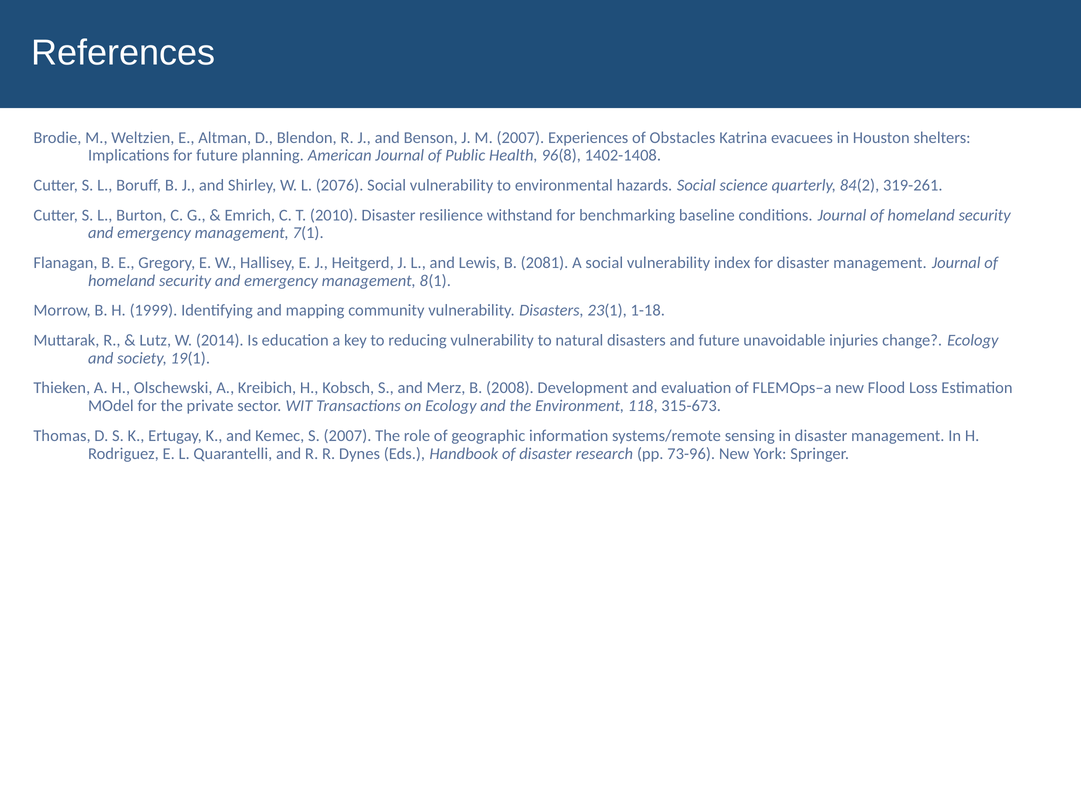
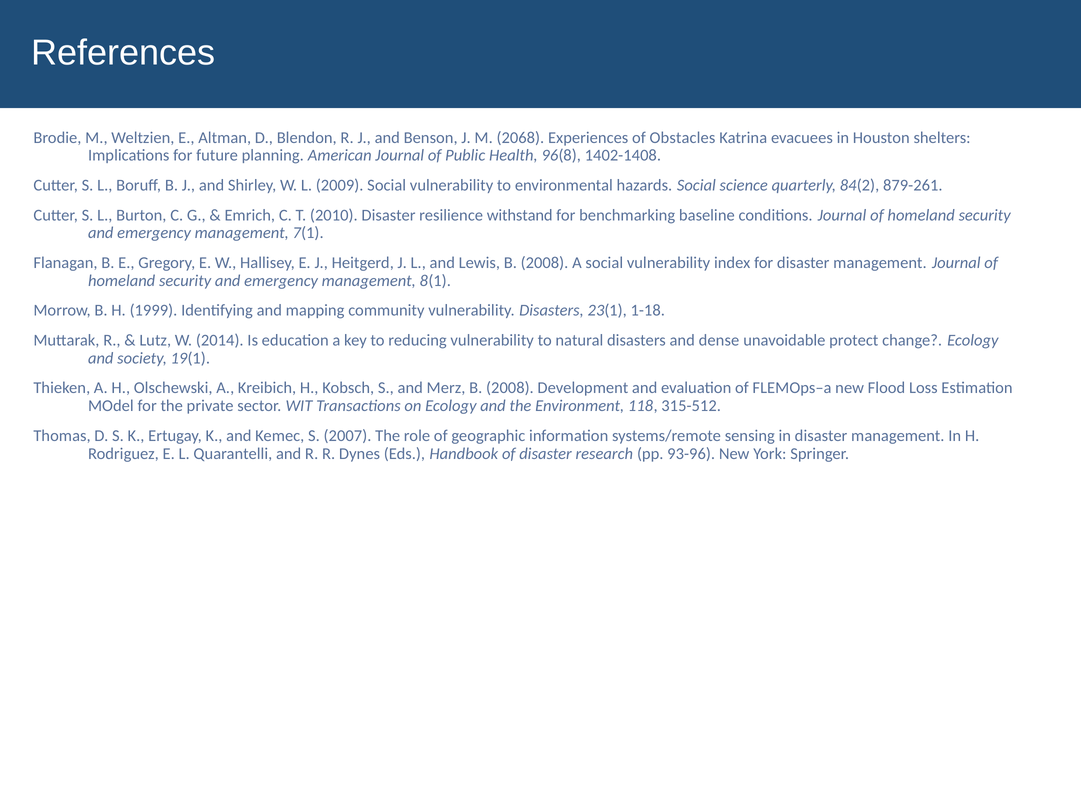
M 2007: 2007 -> 2068
2076: 2076 -> 2009
319-261: 319-261 -> 879-261
Lewis B 2081: 2081 -> 2008
and future: future -> dense
injuries: injuries -> protect
315-673: 315-673 -> 315-512
73-96: 73-96 -> 93-96
